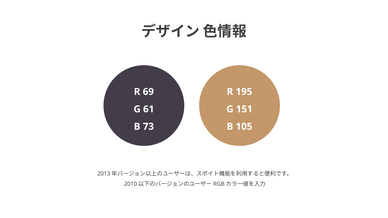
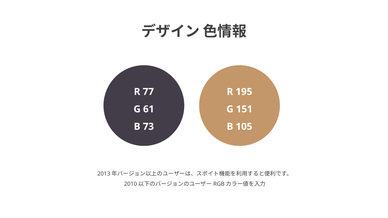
69: 69 -> 77
